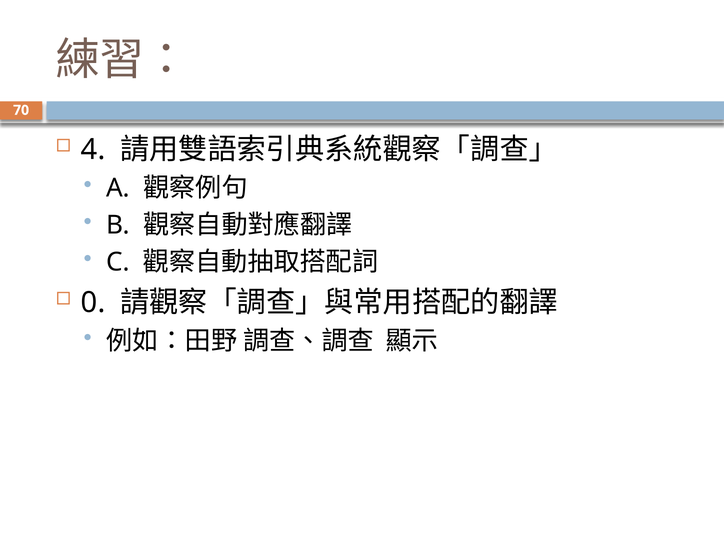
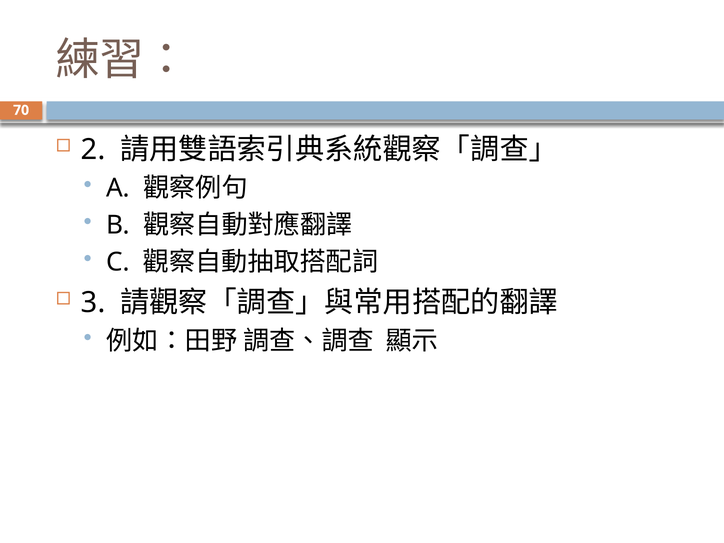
4: 4 -> 2
0: 0 -> 3
